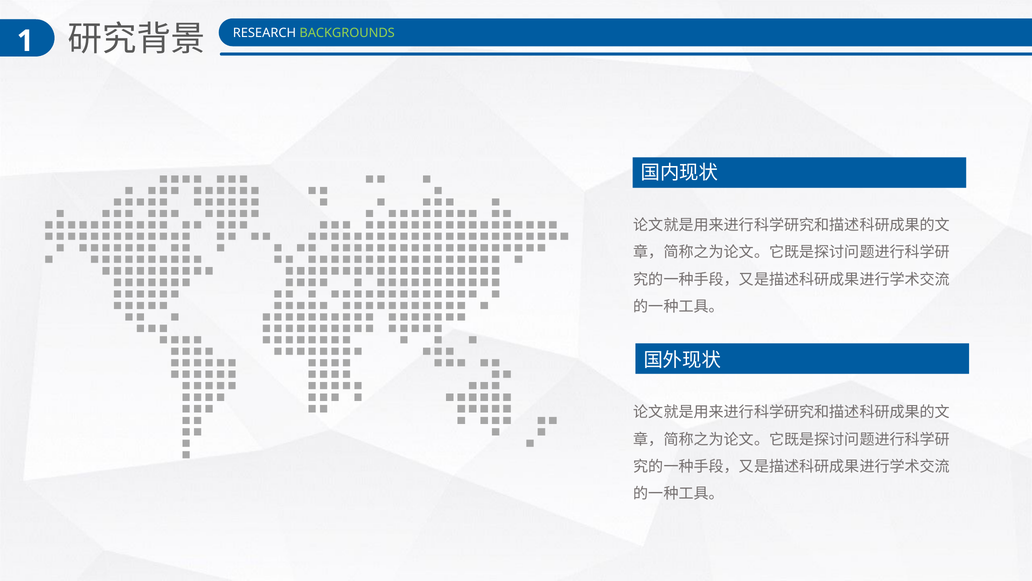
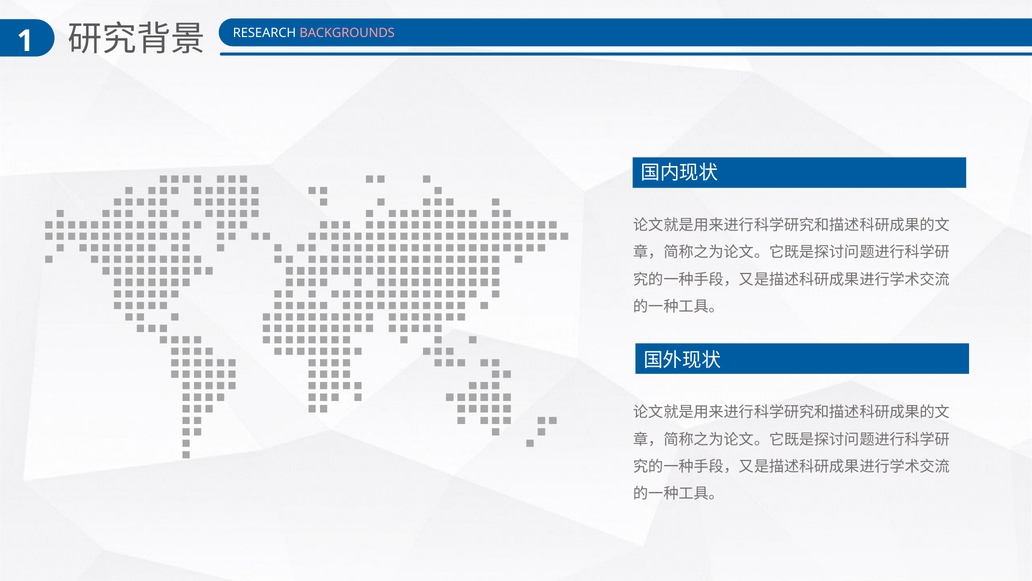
BACKGROUNDS colour: light green -> pink
